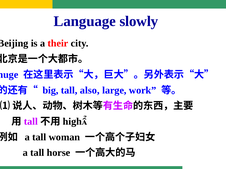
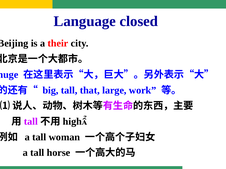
slowly: slowly -> closed
also: also -> that
